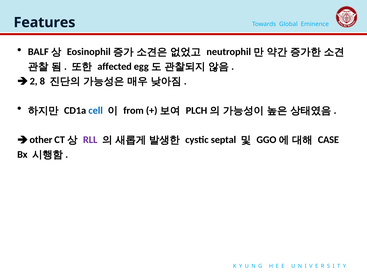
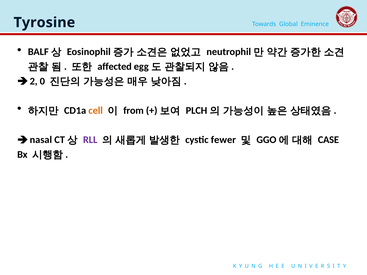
Features: Features -> Tyrosine
8: 8 -> 0
cell colour: blue -> orange
other: other -> nasal
septal: septal -> fewer
